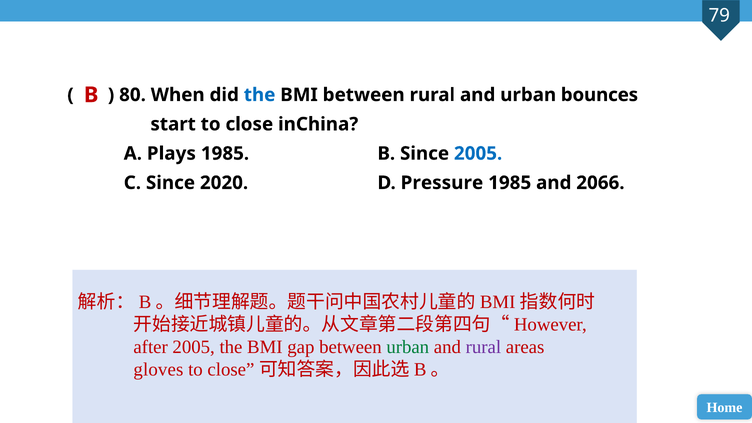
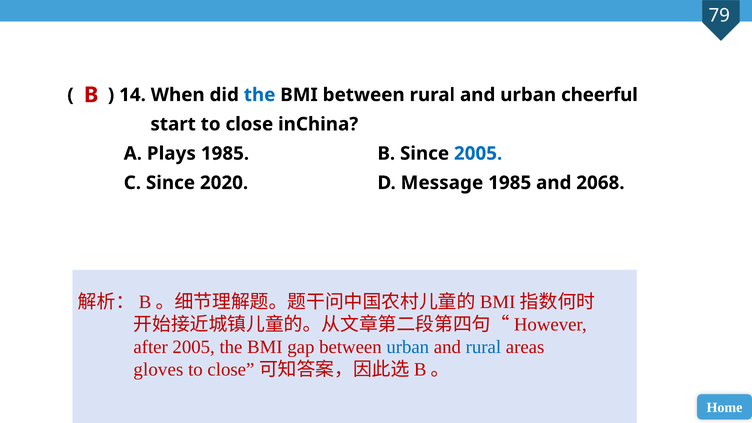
80: 80 -> 14
bounces: bounces -> cheerful
Pressure: Pressure -> Message
2066: 2066 -> 2068
urban at (408, 347) colour: green -> blue
rural at (483, 347) colour: purple -> blue
